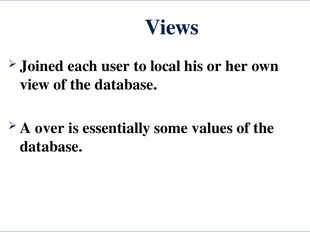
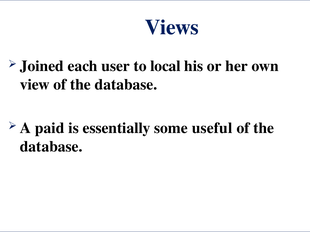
over: over -> paid
values: values -> useful
